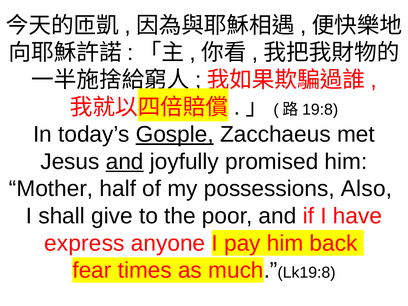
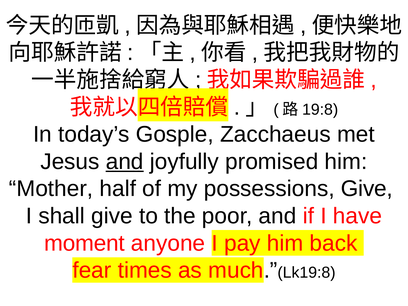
Gosple underline: present -> none
possessions Also: Also -> Give
express: express -> moment
